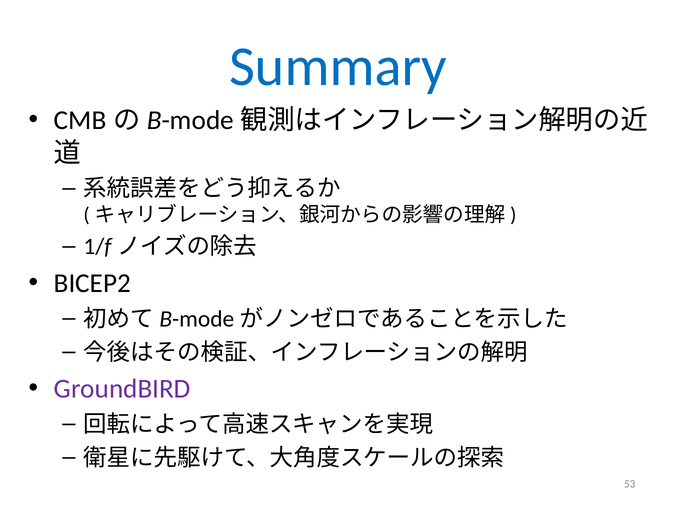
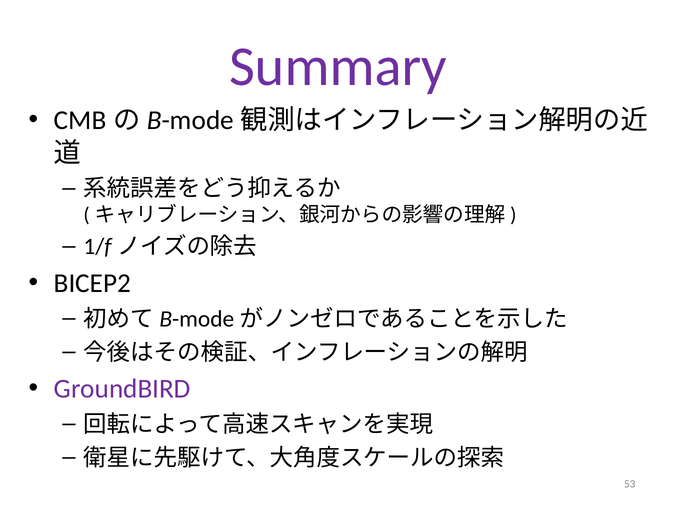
Summary colour: blue -> purple
